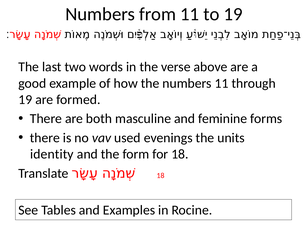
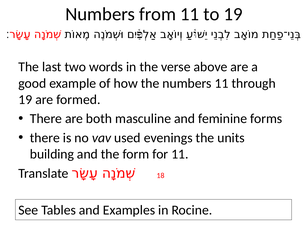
identity: identity -> building
for 18: 18 -> 11
